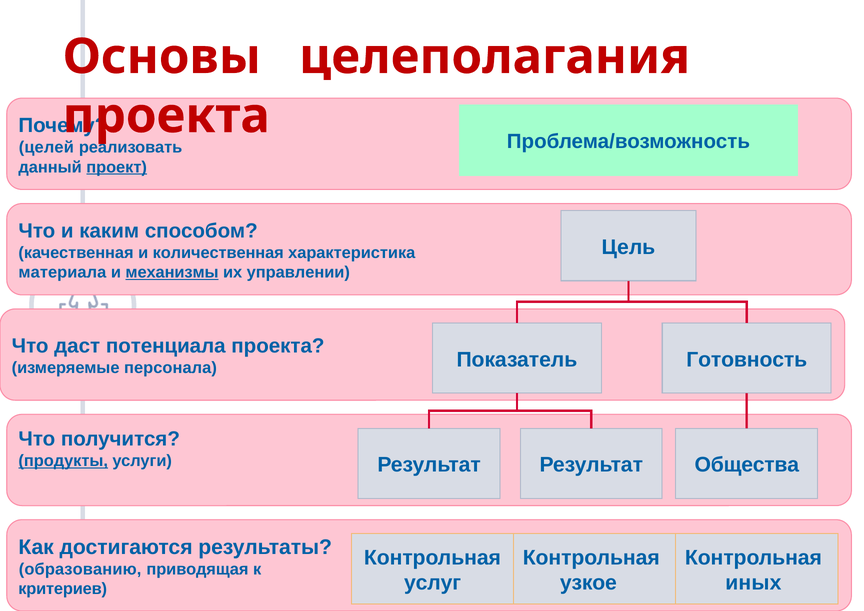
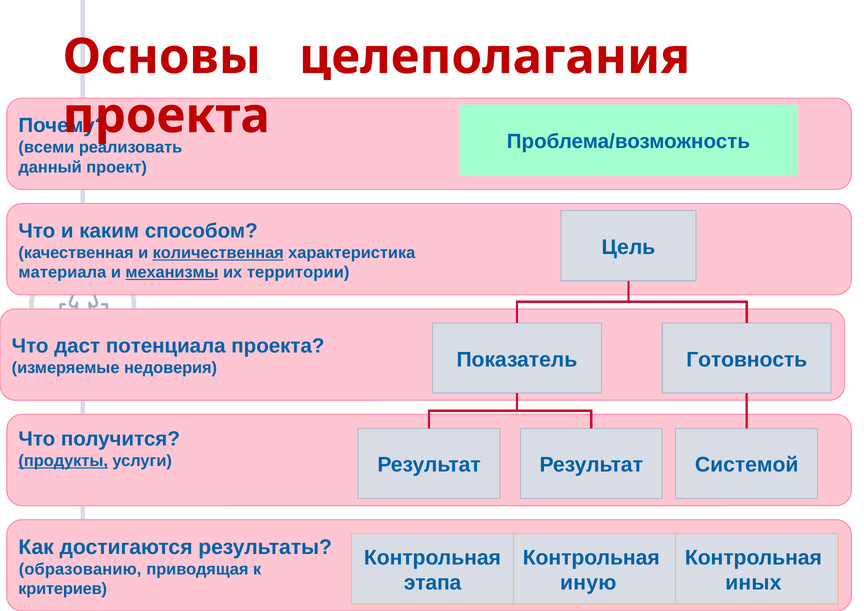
целей: целей -> всеми
проект underline: present -> none
количественная underline: none -> present
управлении: управлении -> территории
персонала: персонала -> недоверия
Общества: Общества -> Системой
услуг: услуг -> этапа
узкое: узкое -> иную
